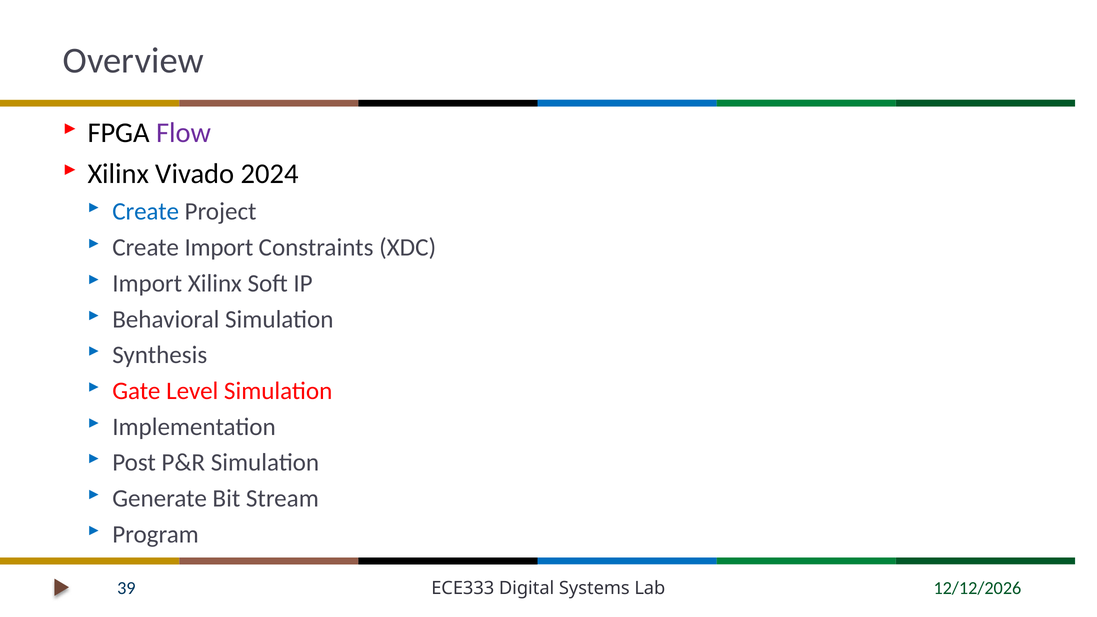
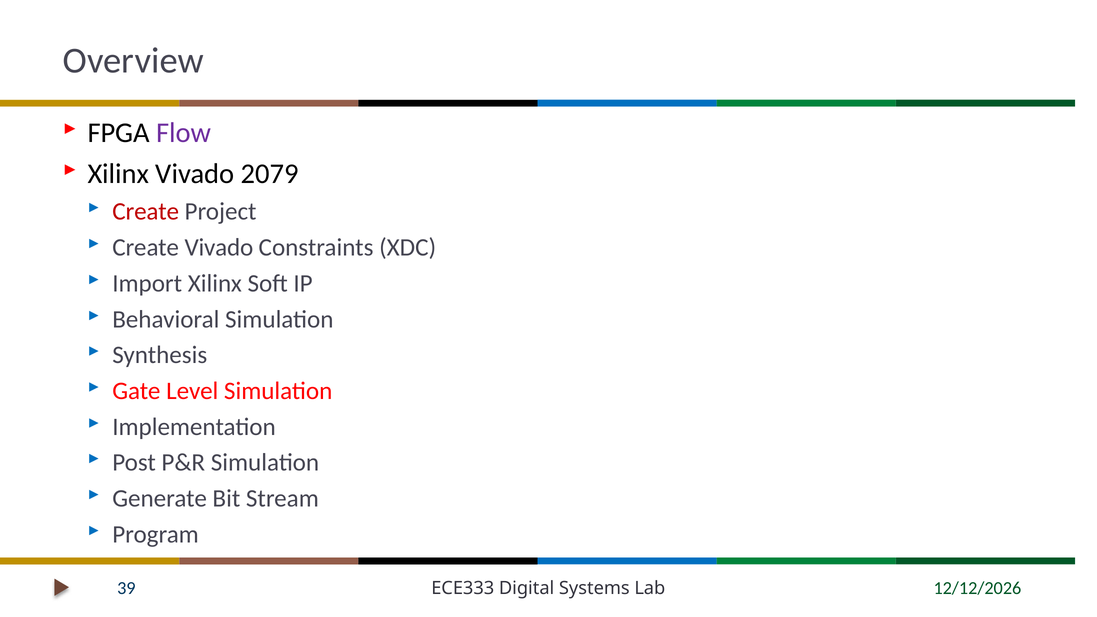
2024: 2024 -> 2079
Create at (146, 212) colour: blue -> red
Create Import: Import -> Vivado
